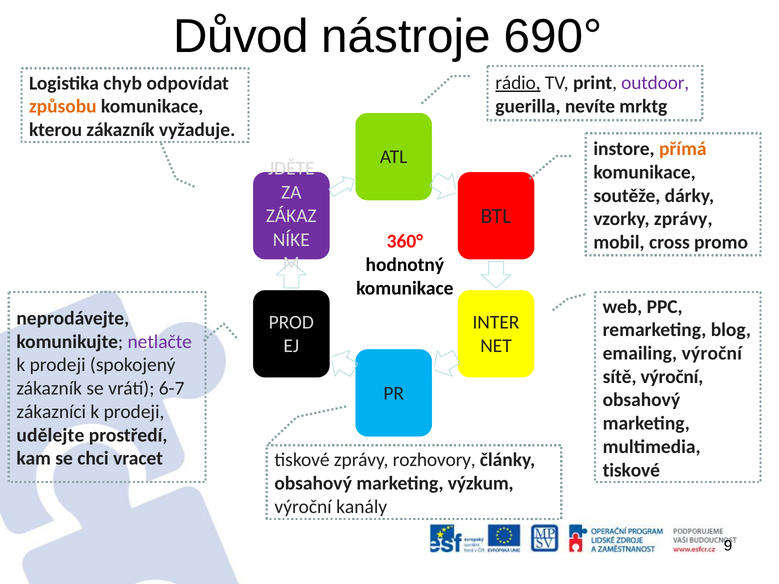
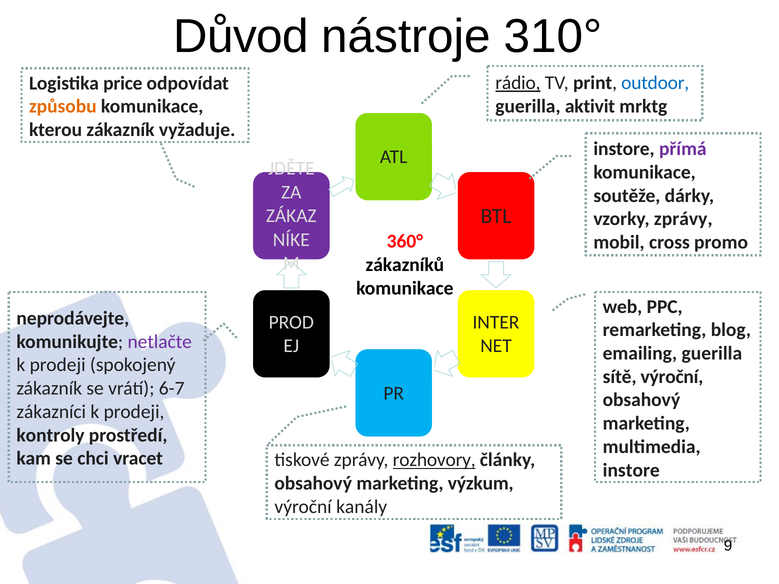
690°: 690° -> 310°
outdoor colour: purple -> blue
chyb: chyb -> price
nevíte: nevíte -> aktivit
přímá colour: orange -> purple
hodnotný: hodnotný -> zákazníků
emailing výroční: výroční -> guerilla
udělejte: udělejte -> kontroly
rozhovory underline: none -> present
tiskové at (631, 470): tiskové -> instore
